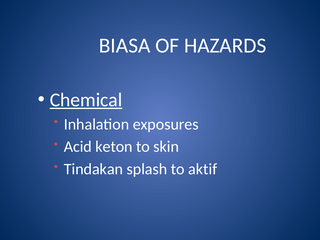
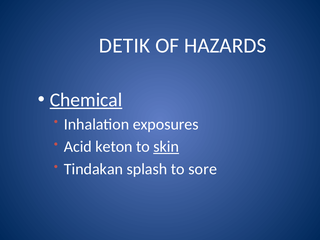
BIASA: BIASA -> DETIK
skin underline: none -> present
aktif: aktif -> sore
